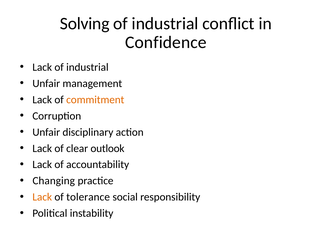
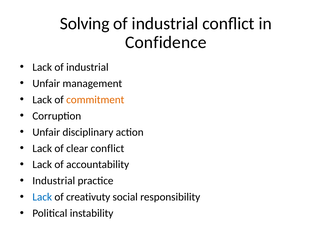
clear outlook: outlook -> conflict
Changing at (54, 181): Changing -> Industrial
Lack at (42, 197) colour: orange -> blue
tolerance: tolerance -> creativuty
